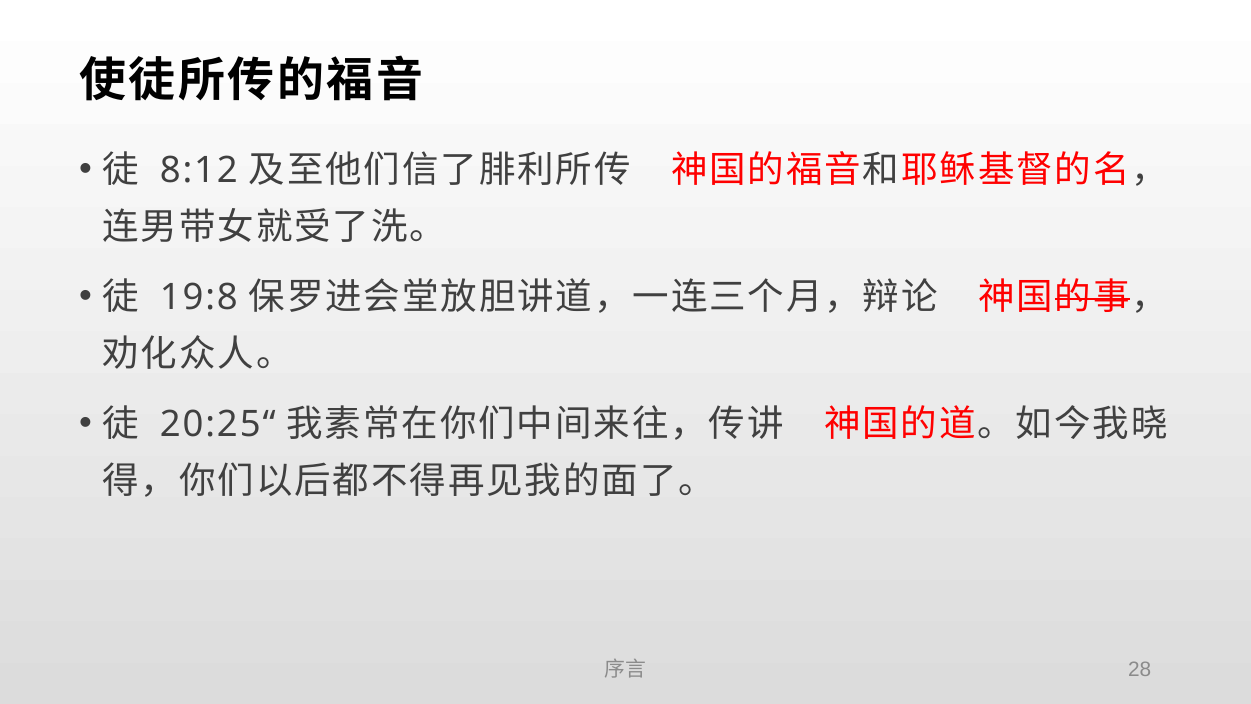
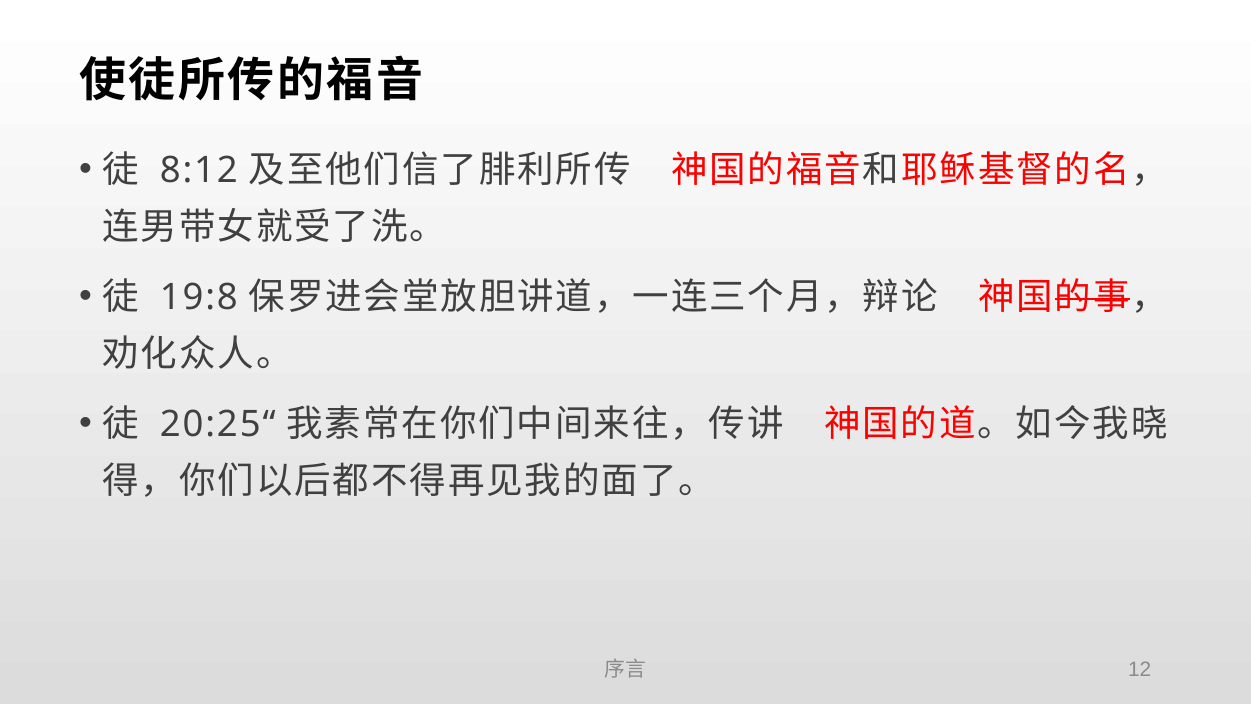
28: 28 -> 12
